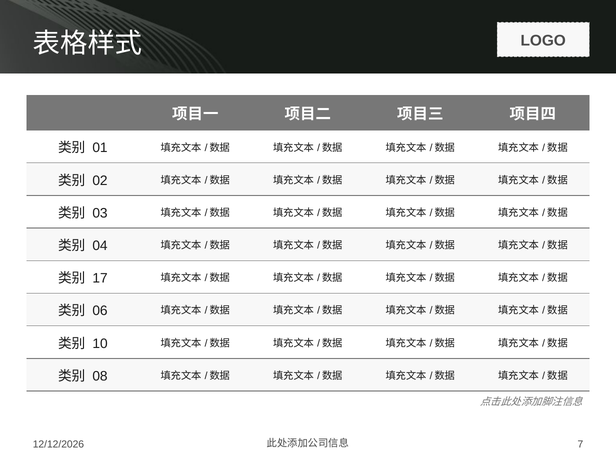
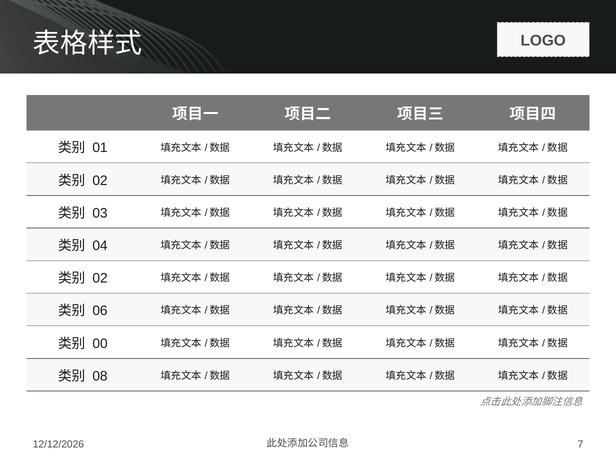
17 at (100, 278): 17 -> 02
10: 10 -> 00
